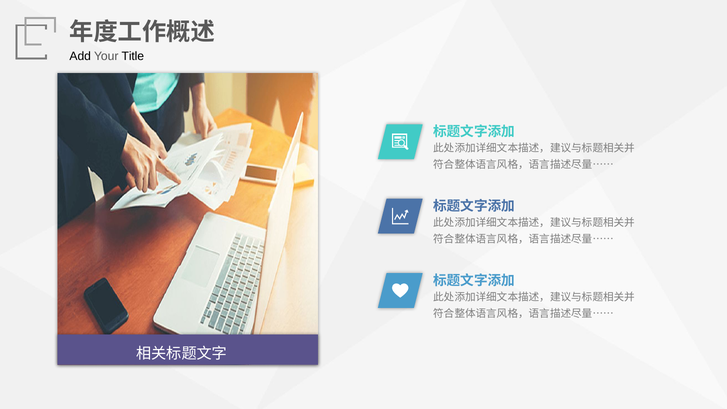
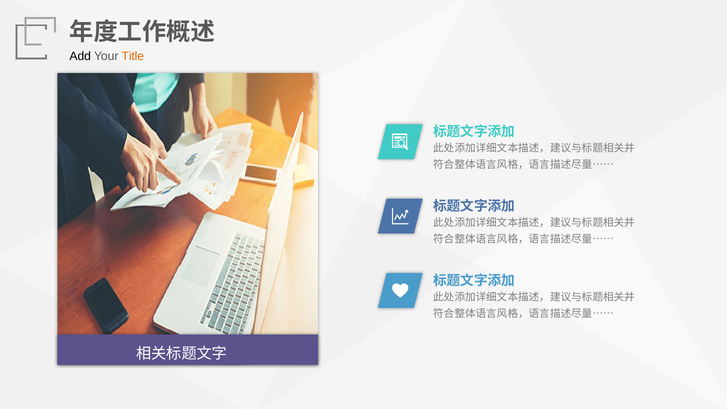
Title colour: black -> orange
